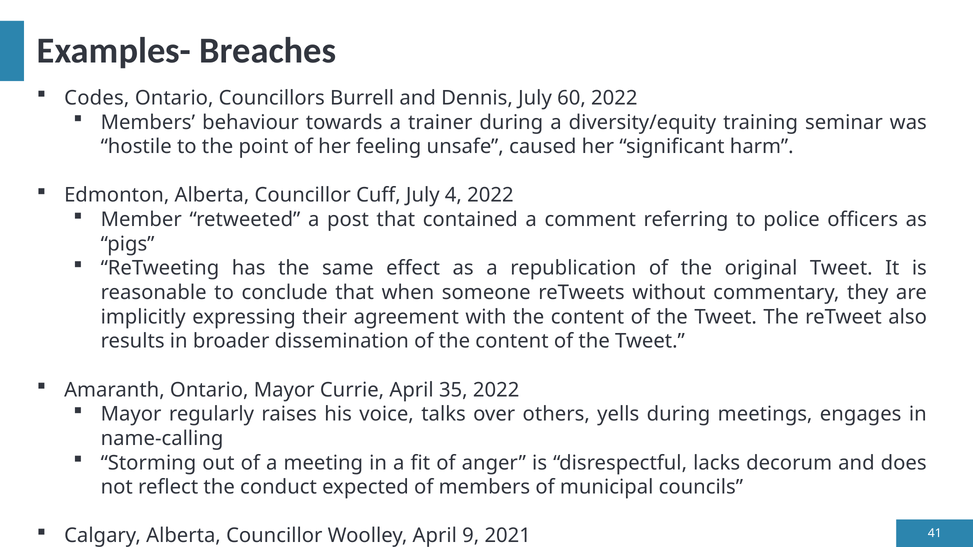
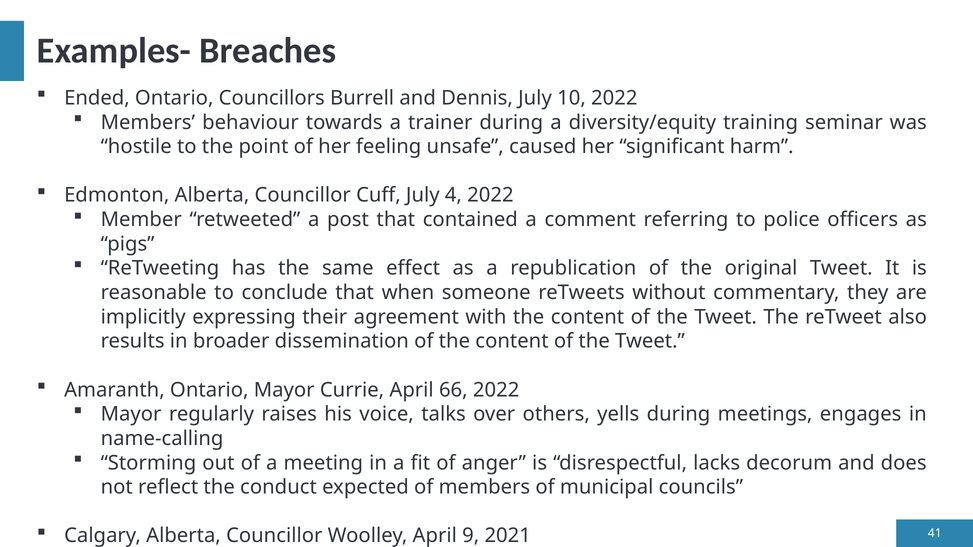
Codes: Codes -> Ended
60: 60 -> 10
35: 35 -> 66
